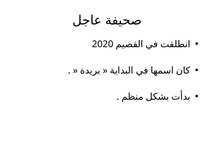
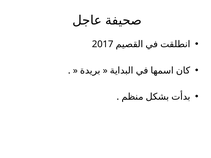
2020: 2020 -> 2017
